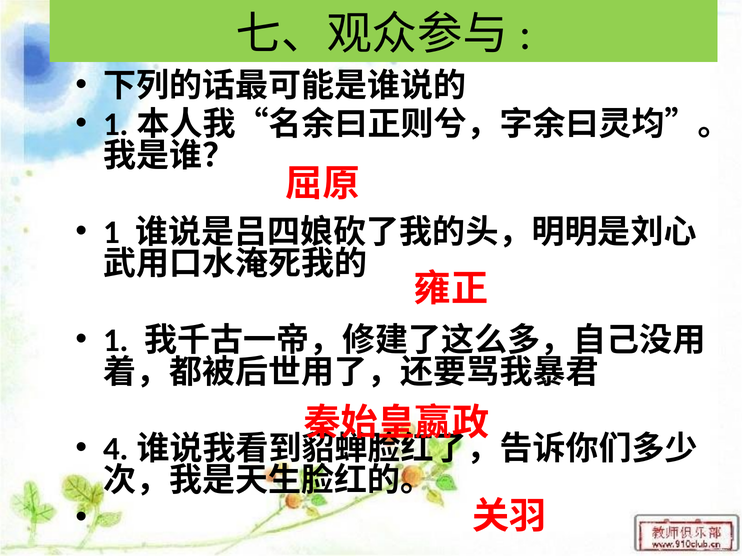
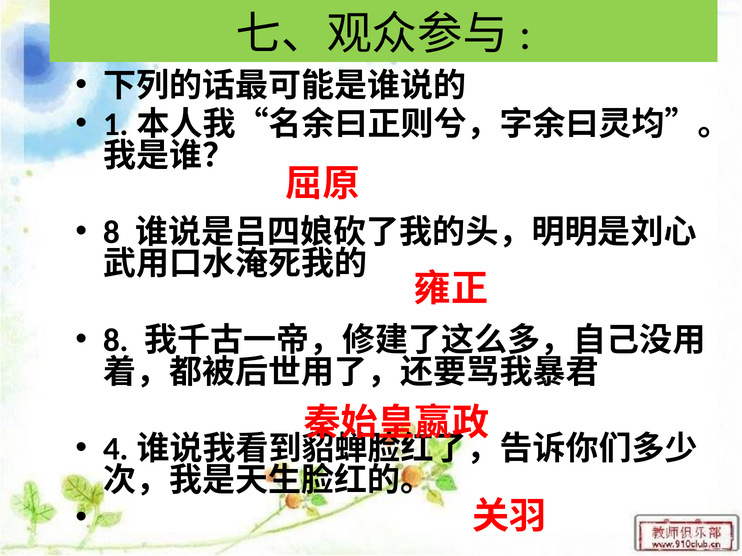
1 at (112, 233): 1 -> 8
1 at (116, 341): 1 -> 8
